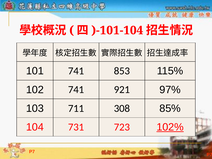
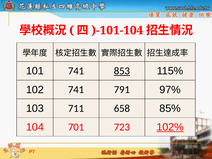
853 underline: none -> present
921: 921 -> 791
308: 308 -> 658
731: 731 -> 701
